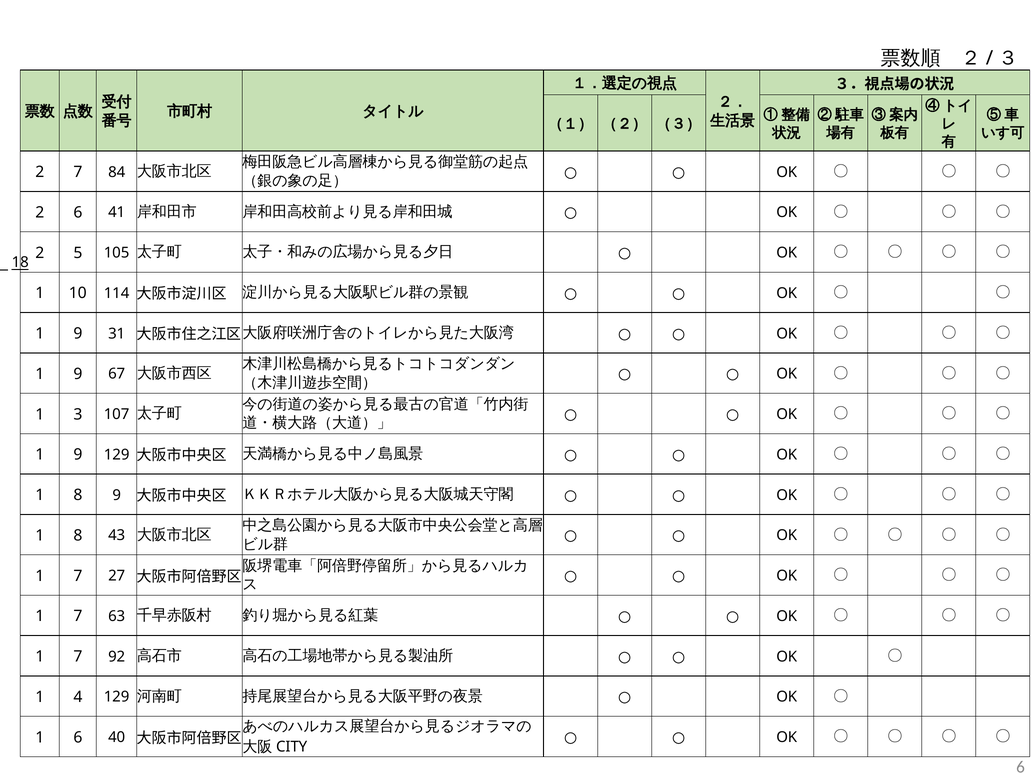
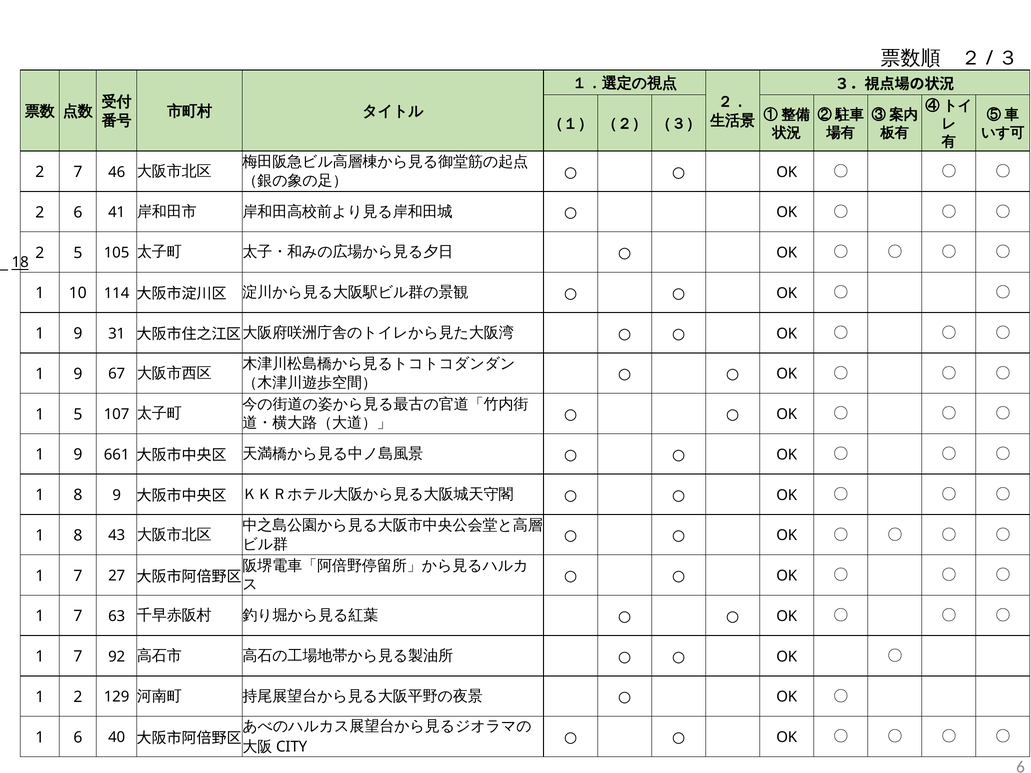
84: 84 -> 46
1 3: 3 -> 5
9 129: 129 -> 661
1 4: 4 -> 2
